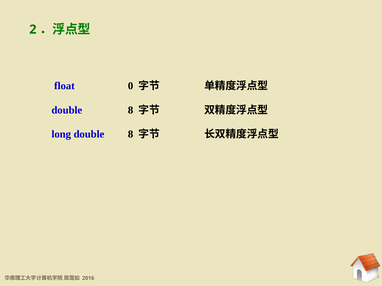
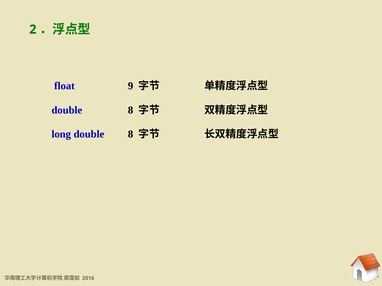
0: 0 -> 9
